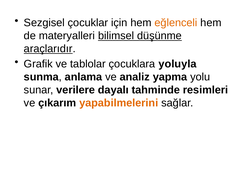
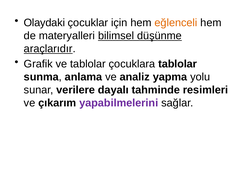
Sezgisel: Sezgisel -> Olaydaki
çocuklara yoluyla: yoluyla -> tablolar
yapabilmelerini colour: orange -> purple
